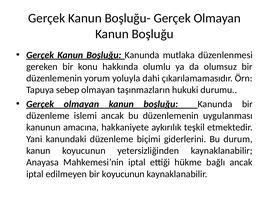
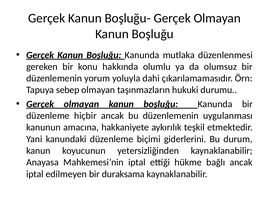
islemi: islemi -> hiçbir
bir koyucunun: koyucunun -> duraksama
